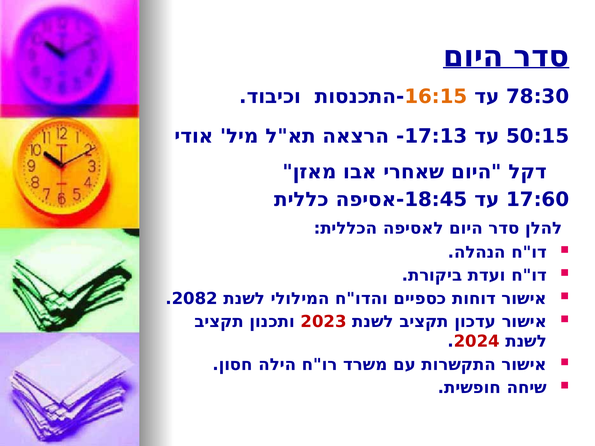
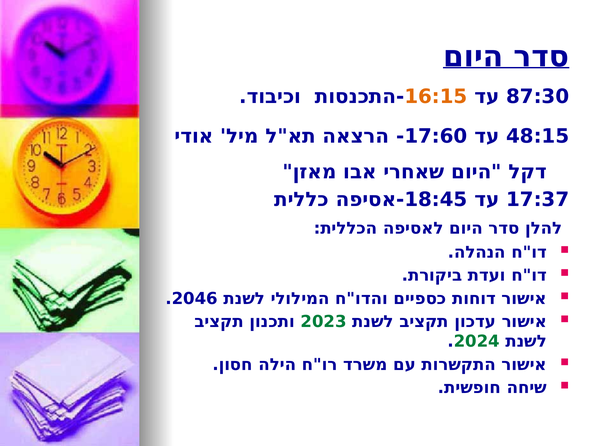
78:30: 78:30 -> 87:30
17:13: 17:13 -> 17:60
50:15: 50:15 -> 48:15
17:60: 17:60 -> 17:37
2082: 2082 -> 2046
2023 colour: red -> green
2024 colour: red -> green
